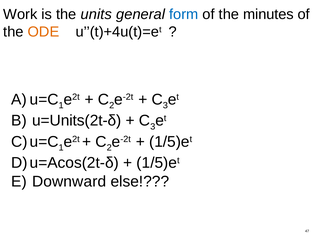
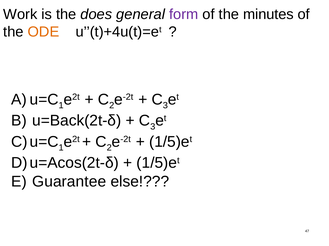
units: units -> does
form colour: blue -> purple
u=Units(2t-δ: u=Units(2t-δ -> u=Back(2t-δ
Downward: Downward -> Guarantee
